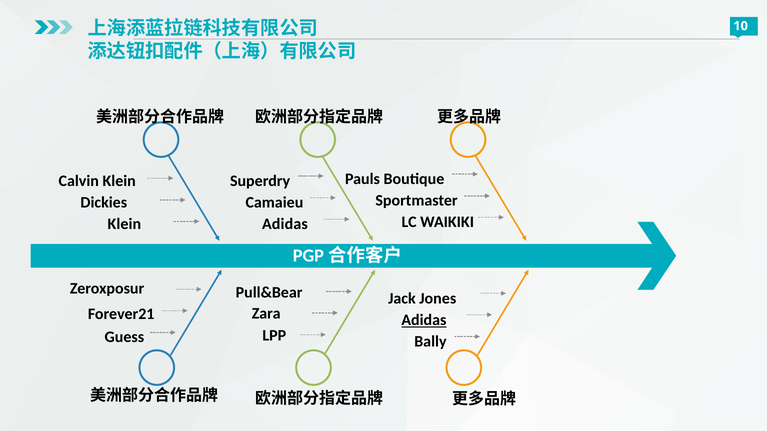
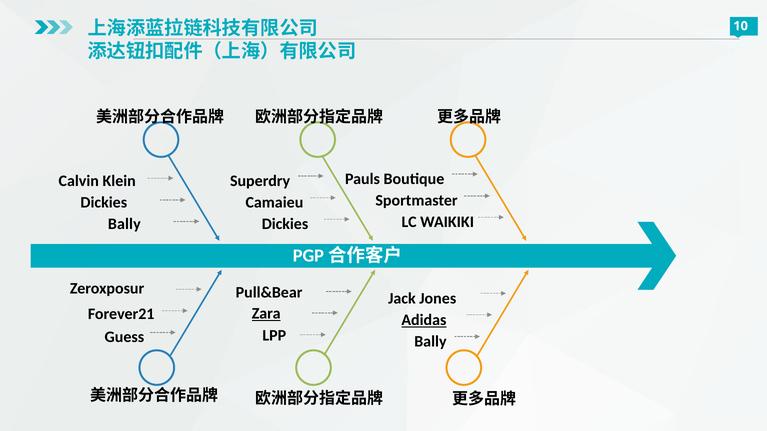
Klein at (124, 224): Klein -> Bally
Adidas at (285, 224): Adidas -> Dickies
Zara underline: none -> present
